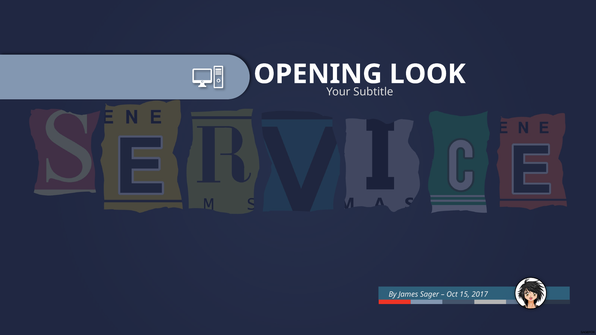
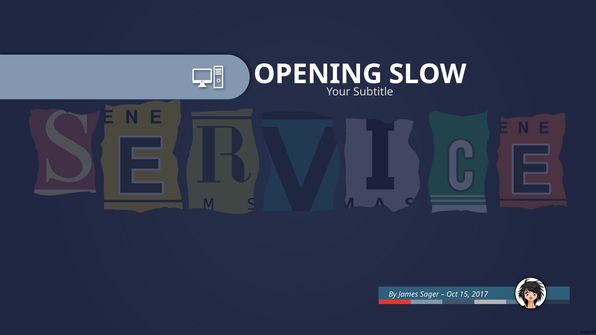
LOOK: LOOK -> SLOW
